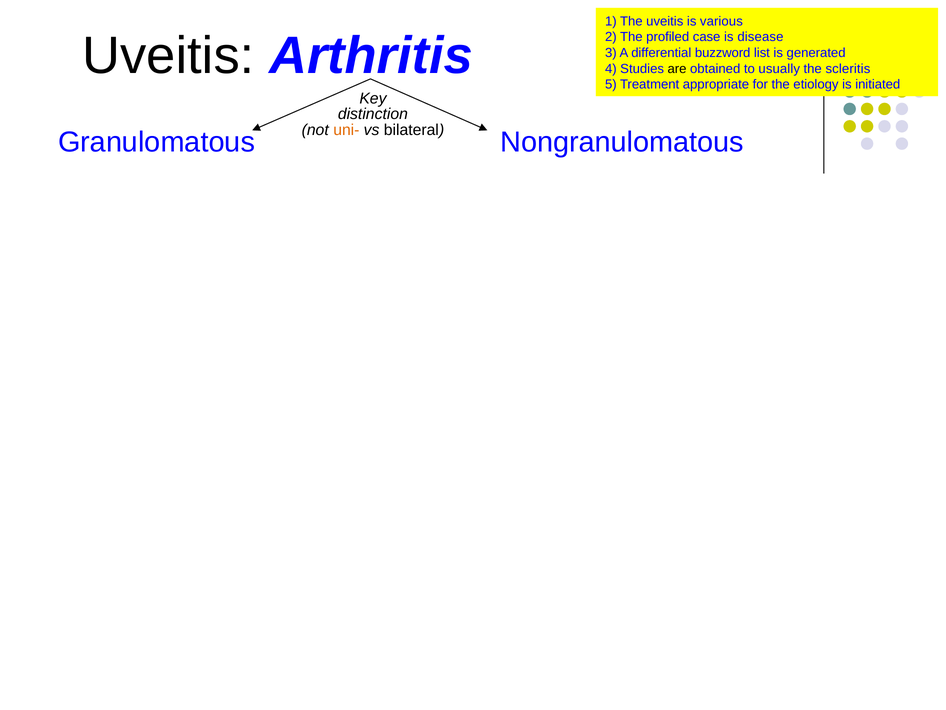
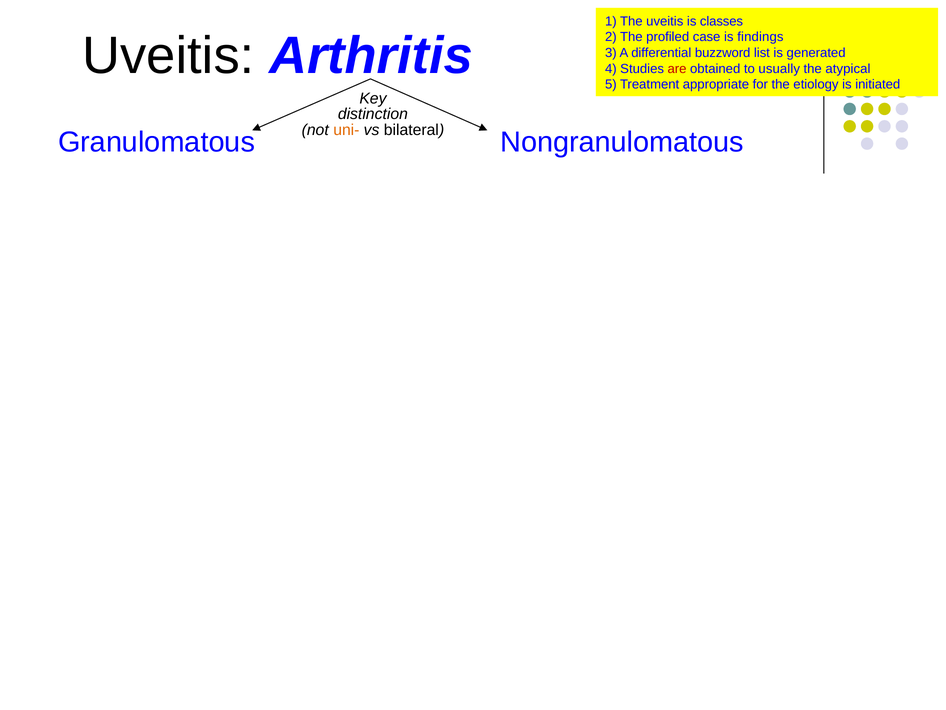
various: various -> classes
disease: disease -> findings
are colour: black -> red
scleritis: scleritis -> atypical
